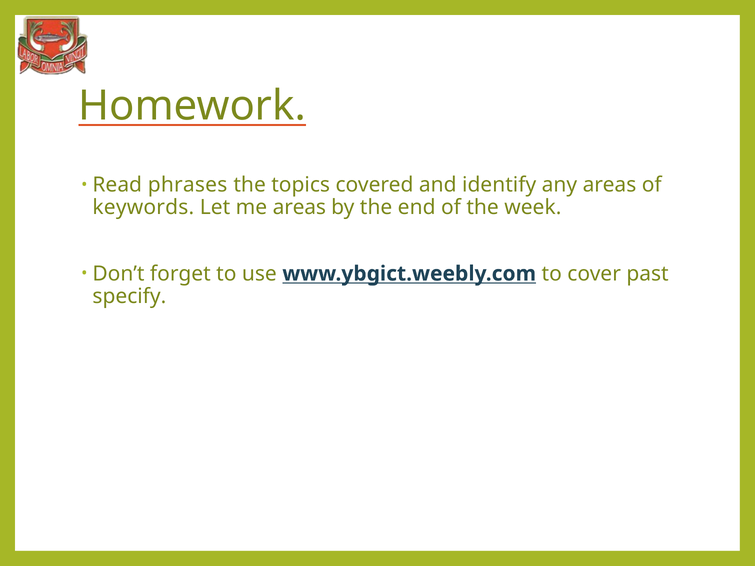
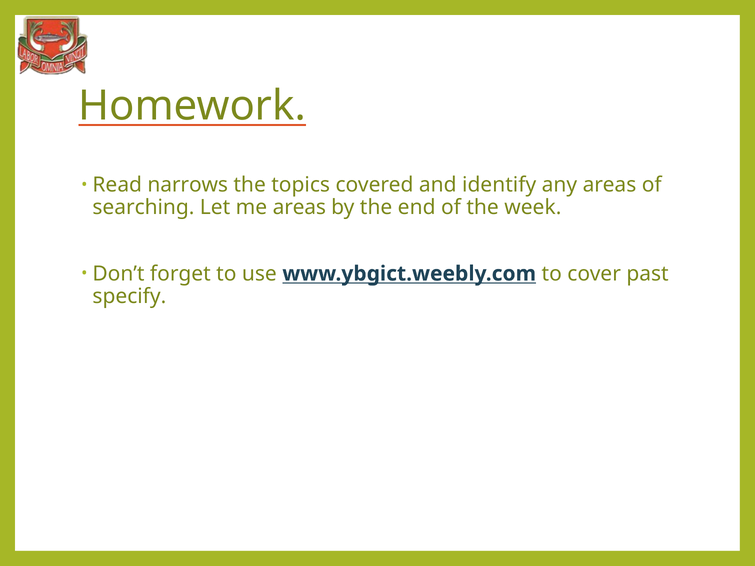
phrases: phrases -> narrows
keywords: keywords -> searching
